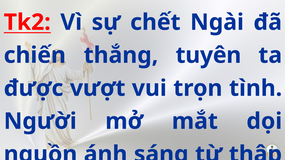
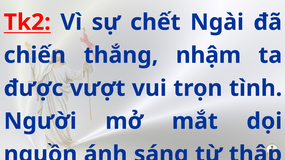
tuyên: tuyên -> nhậm
